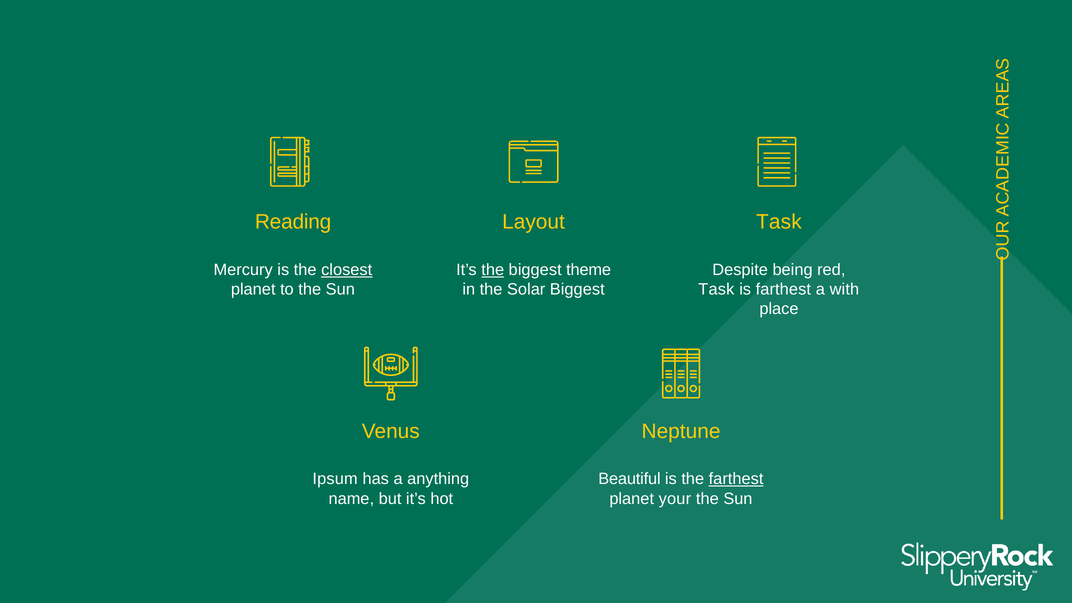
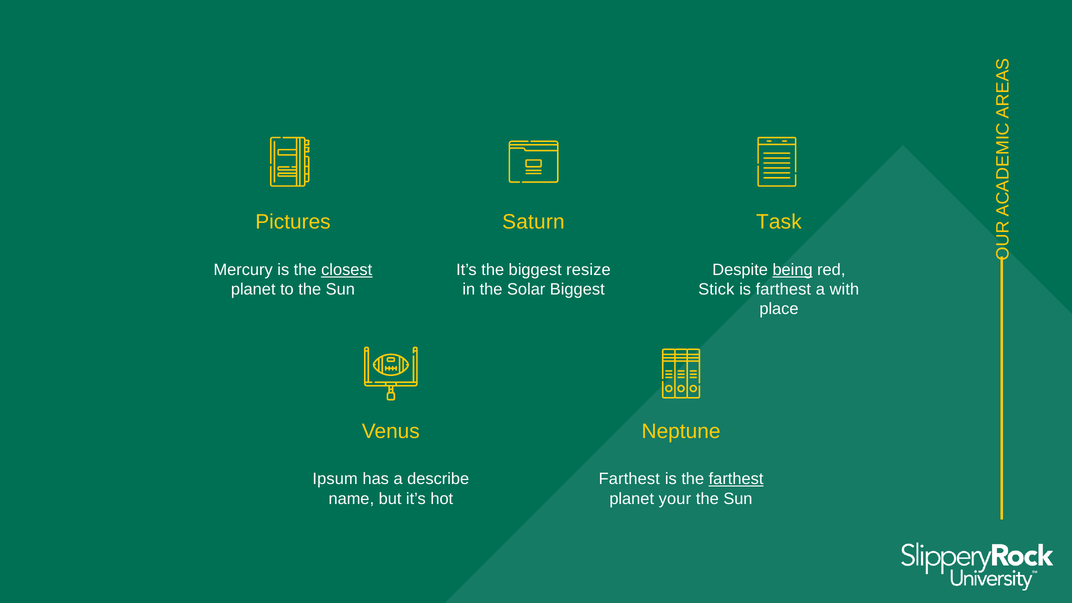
Reading: Reading -> Pictures
Layout: Layout -> Saturn
the at (493, 270) underline: present -> none
theme: theme -> resize
being underline: none -> present
Task at (716, 289): Task -> Stick
anything: anything -> describe
Beautiful at (629, 479): Beautiful -> Farthest
